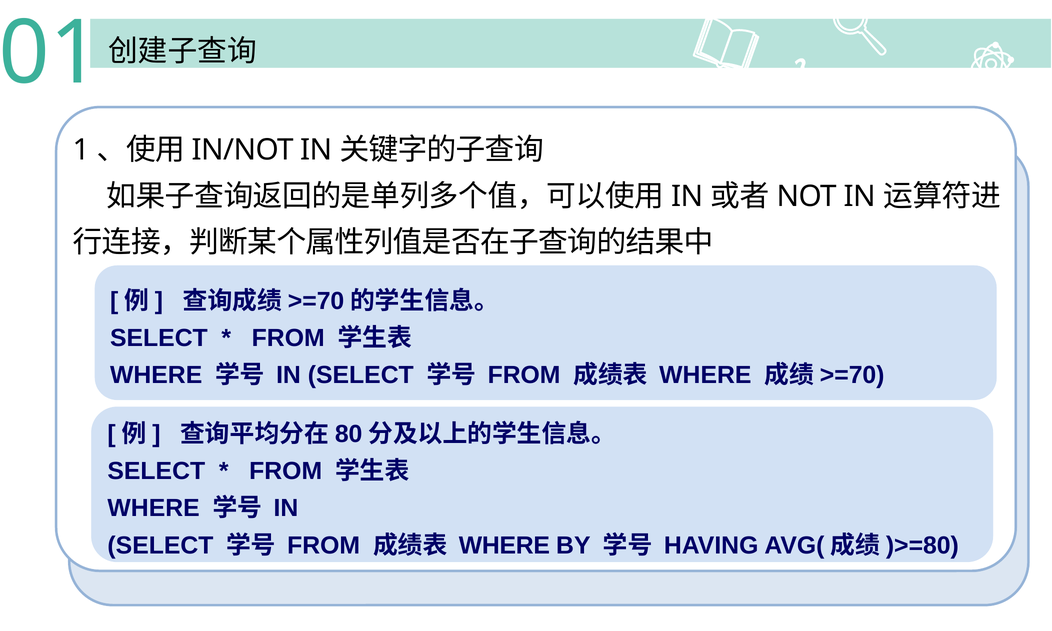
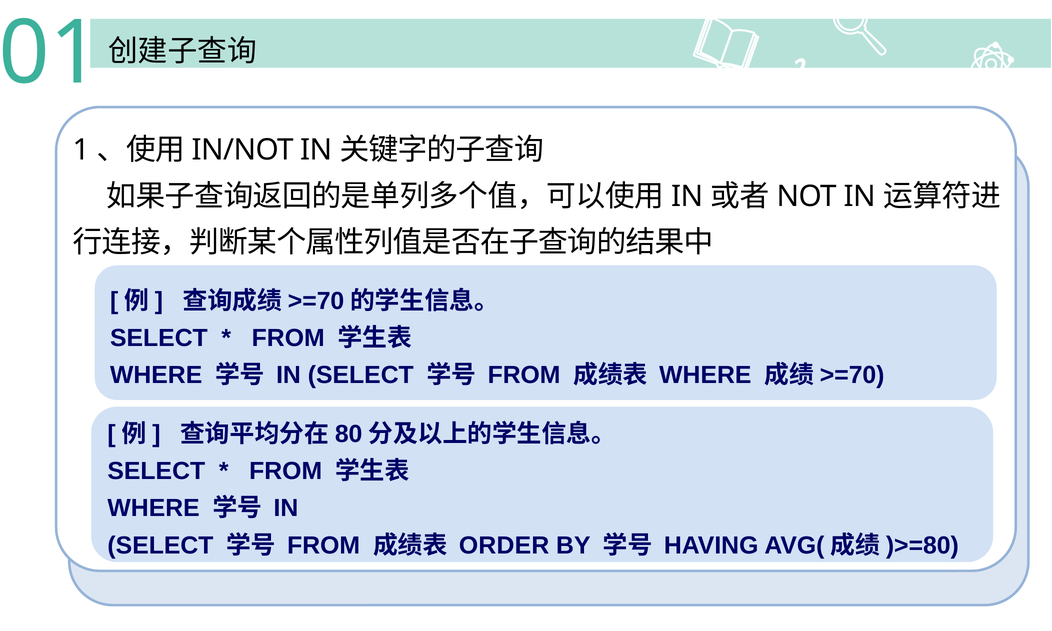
WHERE at (504, 545): WHERE -> ORDER
